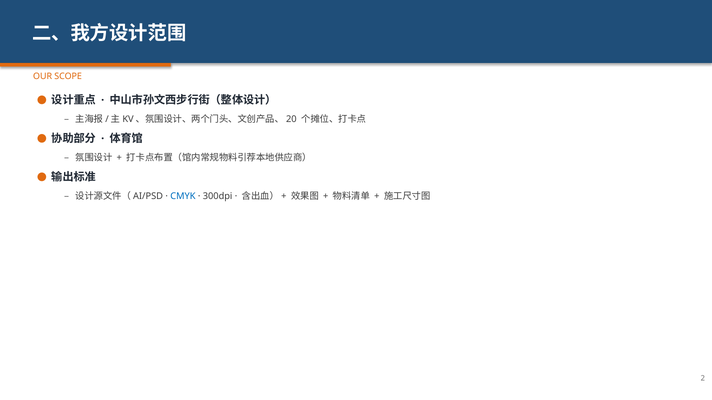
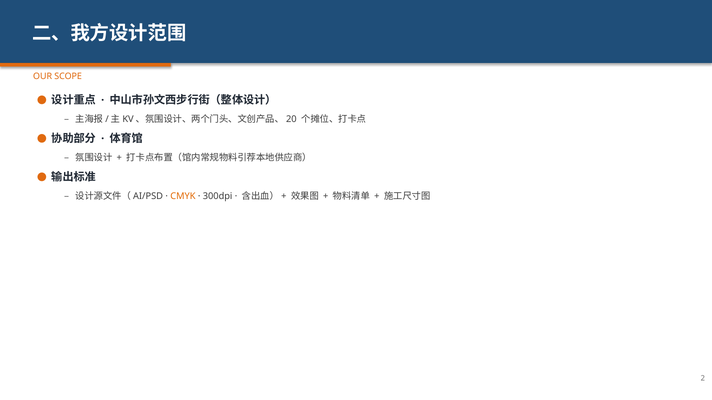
CMYK colour: blue -> orange
